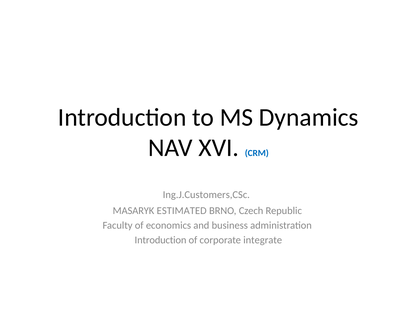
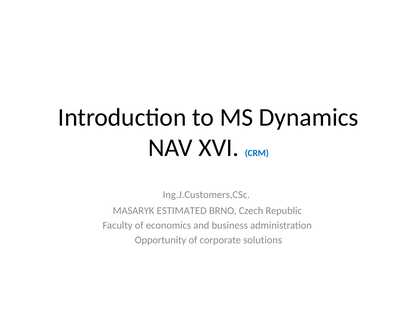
Introduction at (161, 240): Introduction -> Opportunity
integrate: integrate -> solutions
